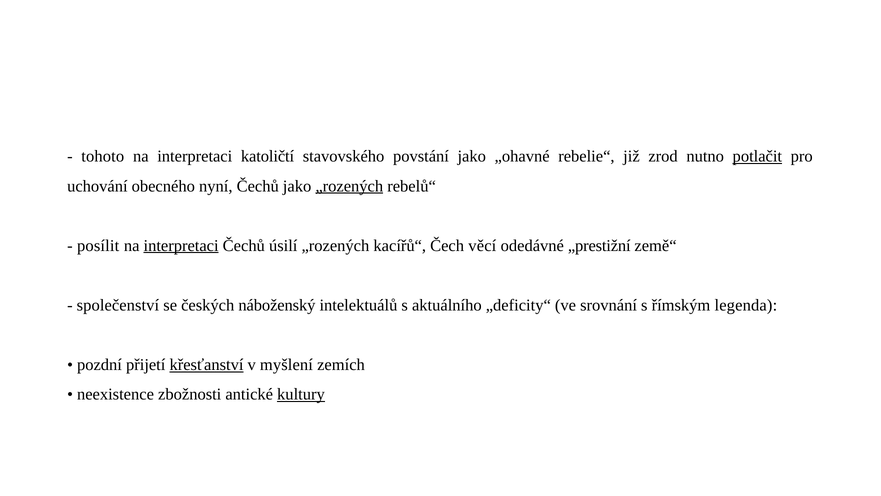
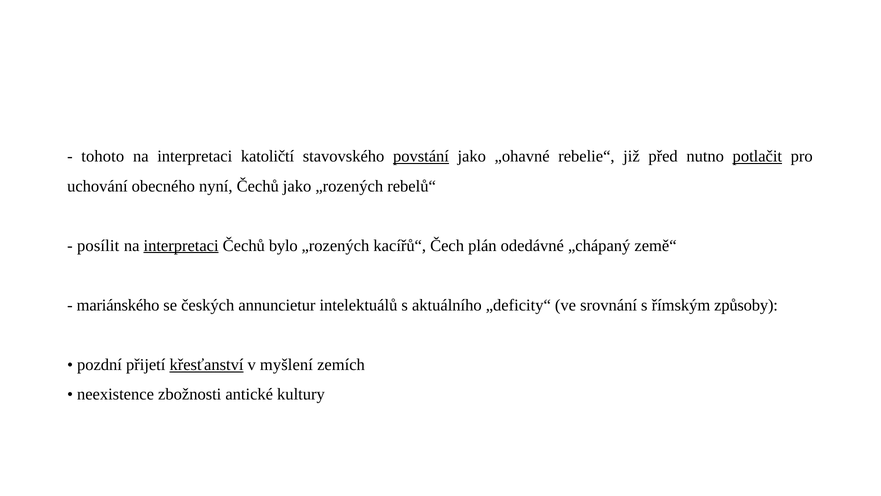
povstání underline: none -> present
zrod: zrod -> před
„rozených at (349, 186) underline: present -> none
úsilí: úsilí -> bylo
věcí: věcí -> plán
„prestižní: „prestižní -> „chápaný
společenství: společenství -> mariánského
náboženský: náboženský -> annuncietur
legenda: legenda -> způsoby
kultury underline: present -> none
